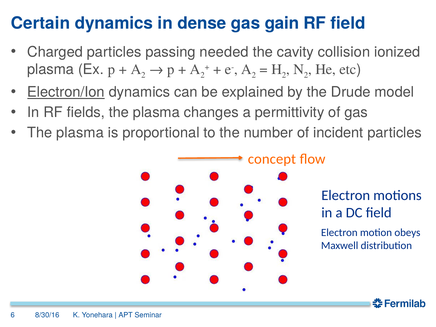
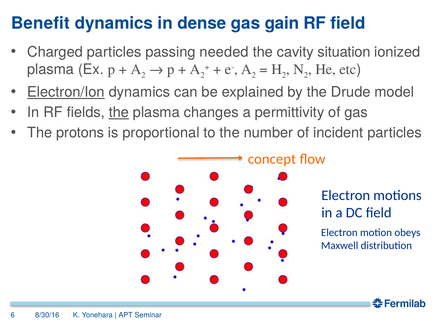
Certain: Certain -> Benefit
collision: collision -> situation
the at (119, 113) underline: none -> present
plasma at (80, 133): plasma -> protons
